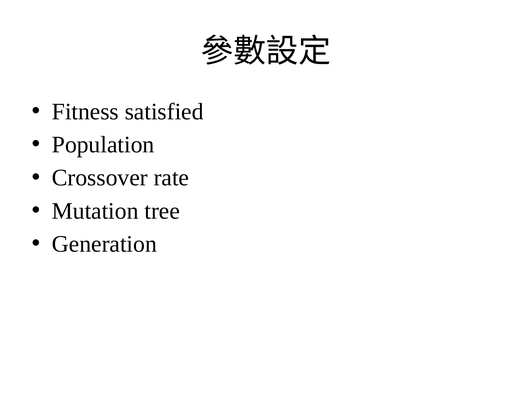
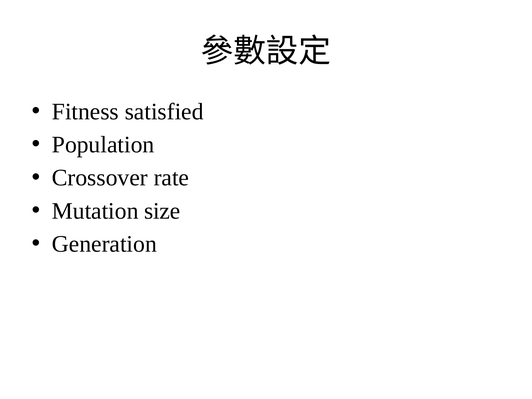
tree: tree -> size
